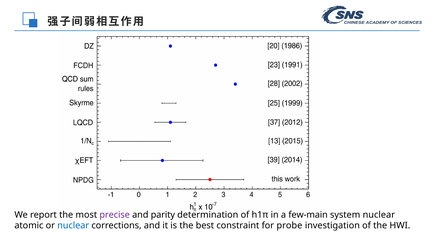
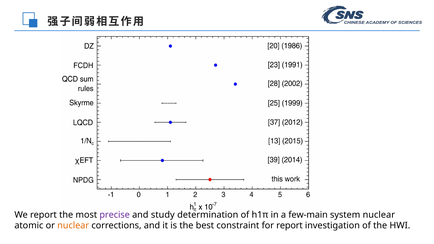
parity: parity -> study
nuclear at (73, 226) colour: blue -> orange
for probe: probe -> report
